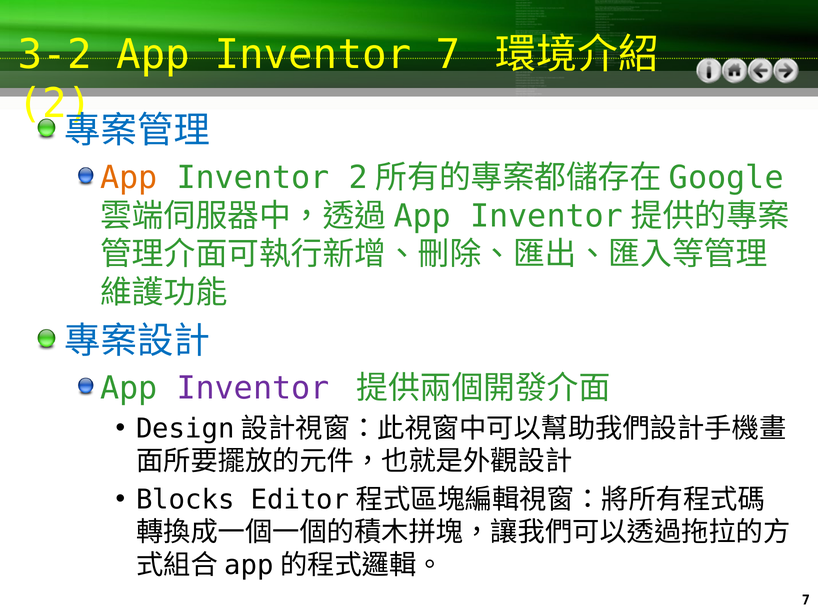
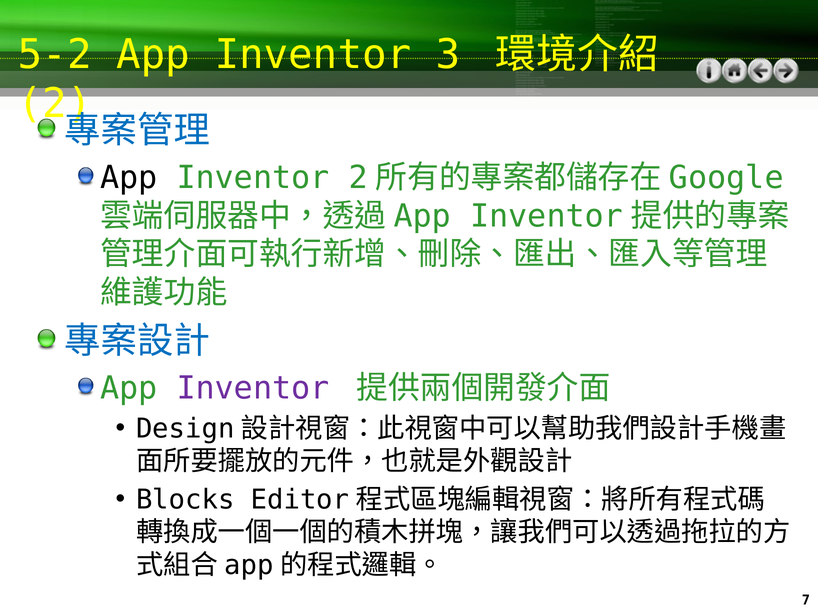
3-2: 3-2 -> 5-2
Inventor 7: 7 -> 3
App at (129, 178) colour: orange -> black
